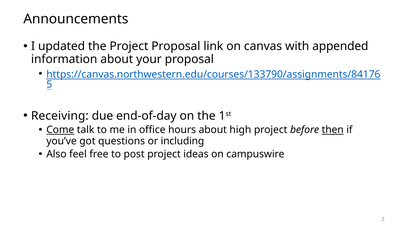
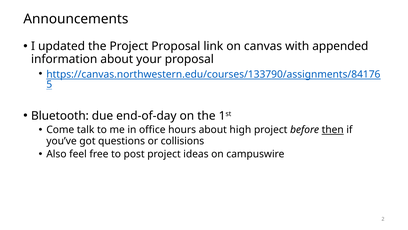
Receiving: Receiving -> Bluetooth
Come underline: present -> none
including: including -> collisions
